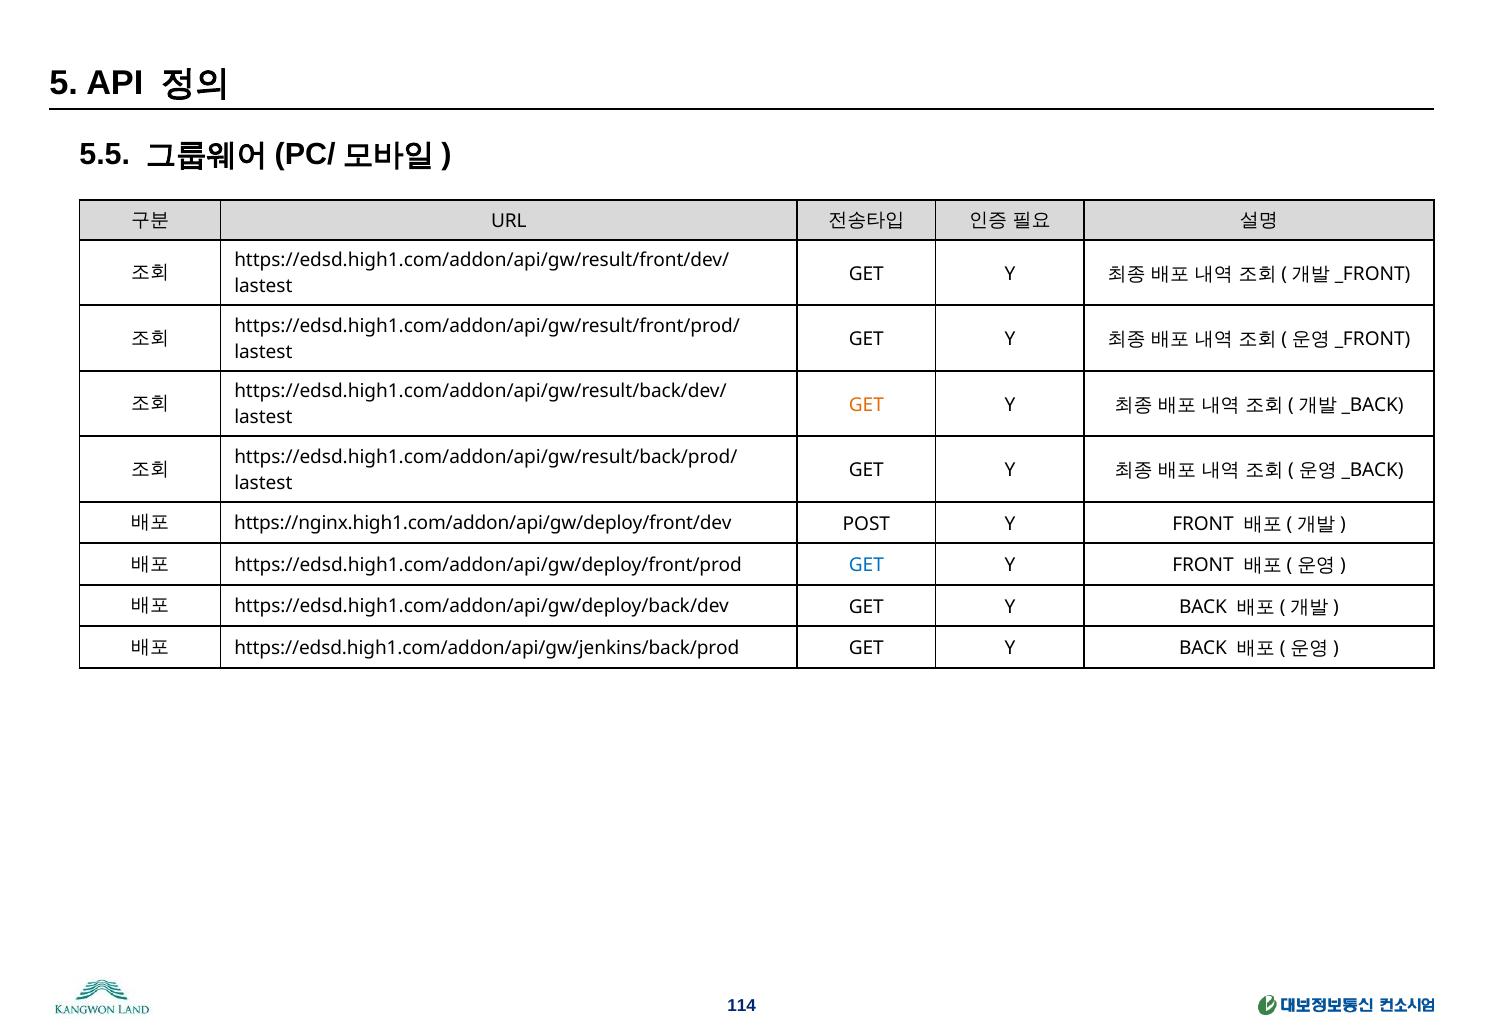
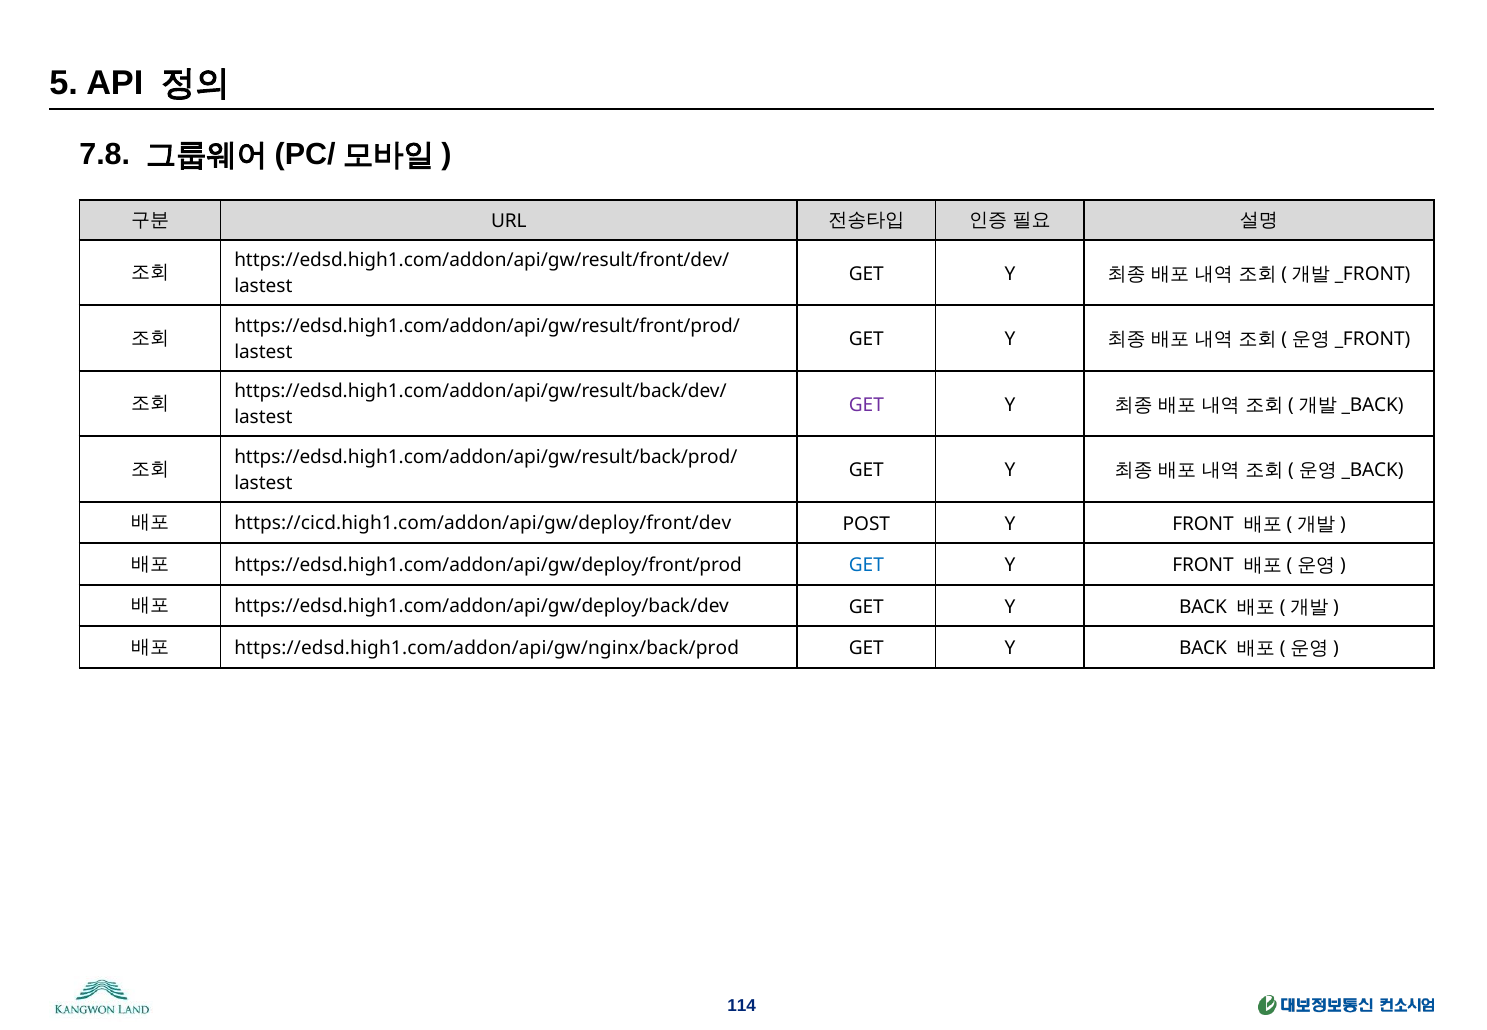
5.5: 5.5 -> 7.8
GET at (866, 405) colour: orange -> purple
https://nginx.high1.com/addon/api/gw/deploy/front/dev: https://nginx.high1.com/addon/api/gw/deploy/front/dev -> https://cicd.high1.com/addon/api/gw/deploy/front/dev
https://edsd.high1.com/addon/api/gw/jenkins/back/prod: https://edsd.high1.com/addon/api/gw/jenkins/back/prod -> https://edsd.high1.com/addon/api/gw/nginx/back/prod
